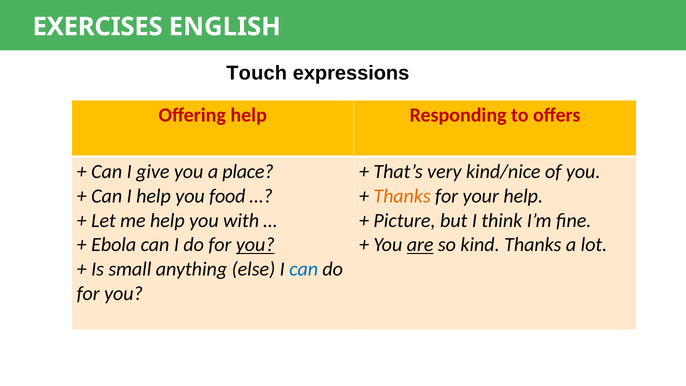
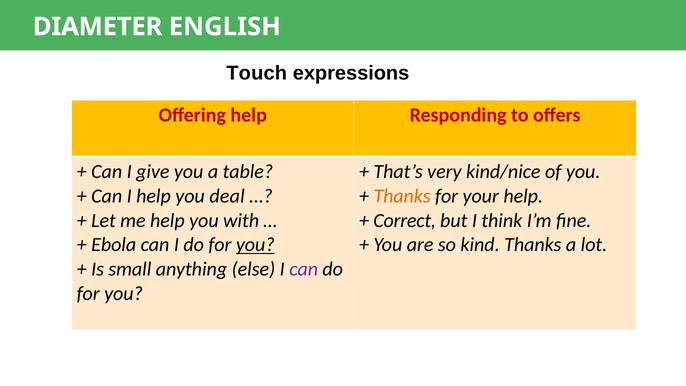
EXERCISES: EXERCISES -> DIAMETER
place: place -> table
food: food -> deal
Picture: Picture -> Correct
are underline: present -> none
can at (304, 269) colour: blue -> purple
